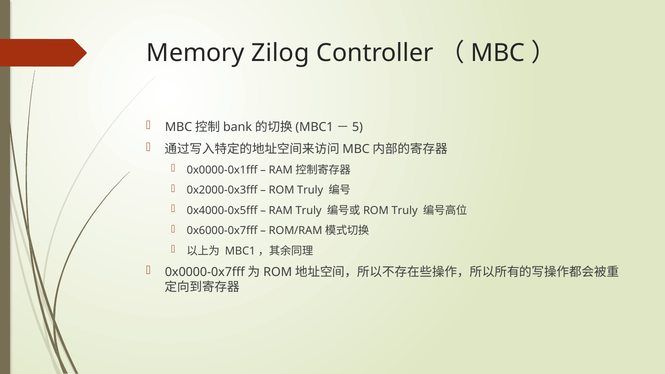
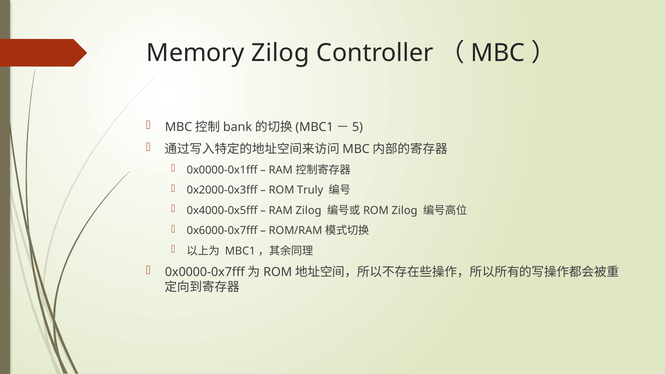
RAM Truly: Truly -> Zilog
Truly at (405, 211): Truly -> Zilog
